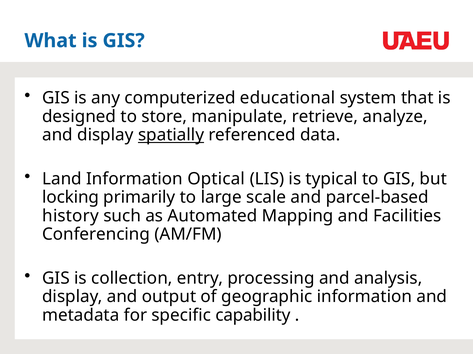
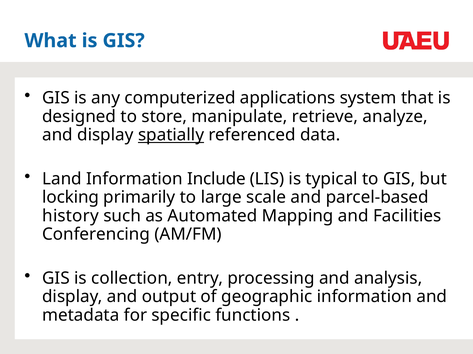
educational: educational -> applications
Optical: Optical -> Include
capability: capability -> functions
